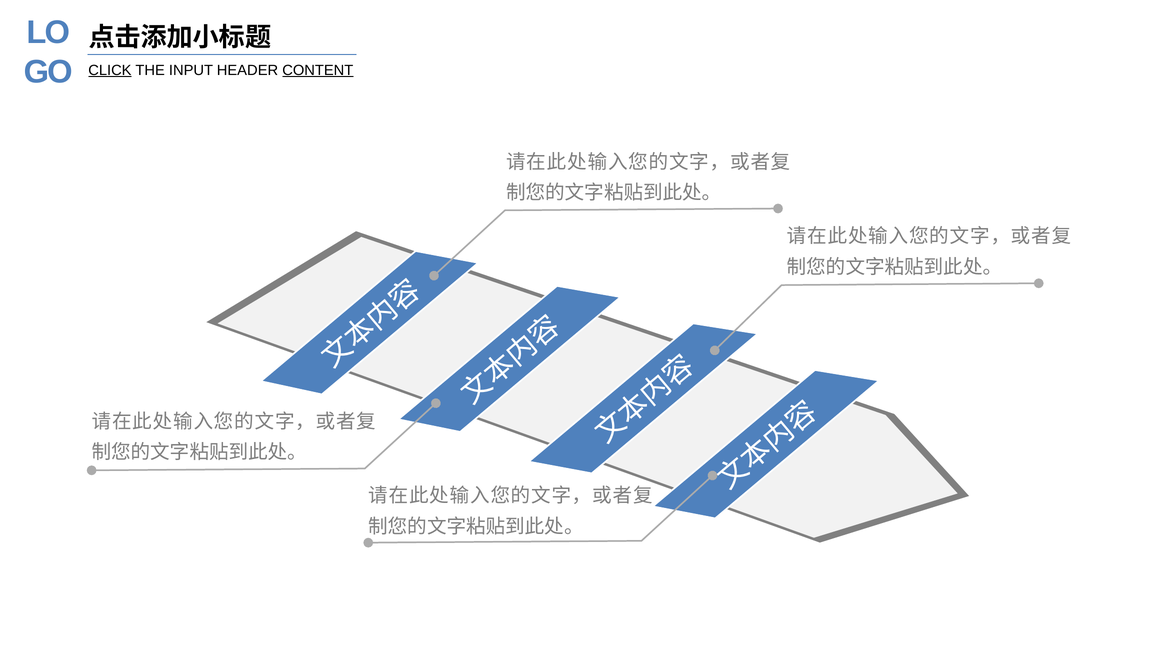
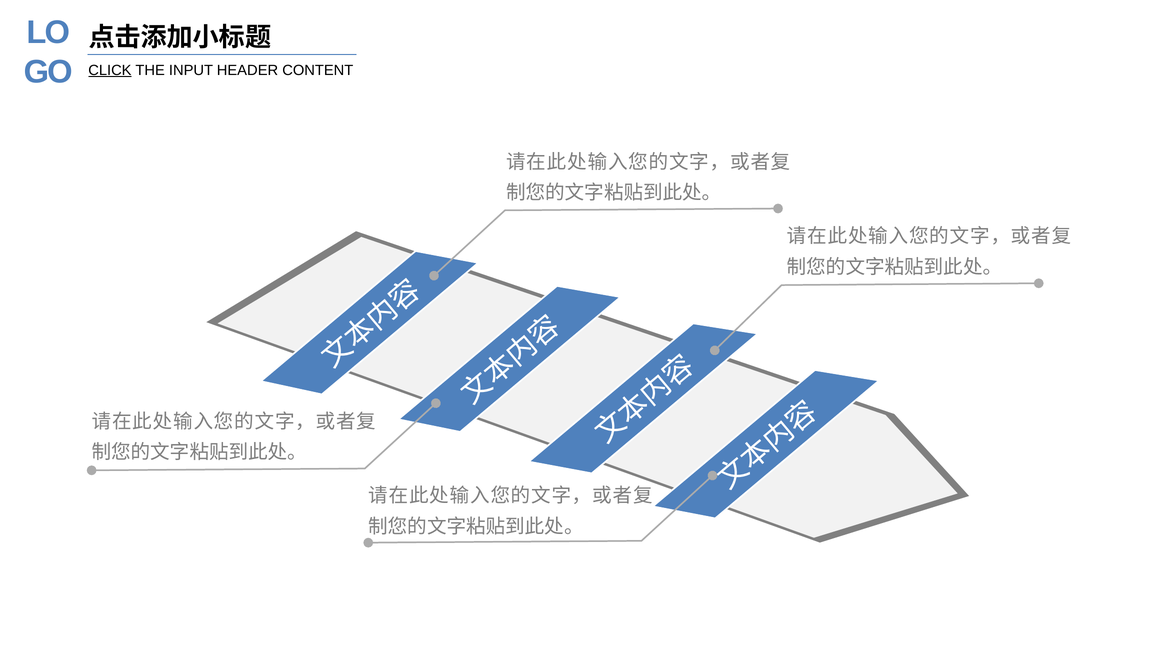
CONTENT underline: present -> none
